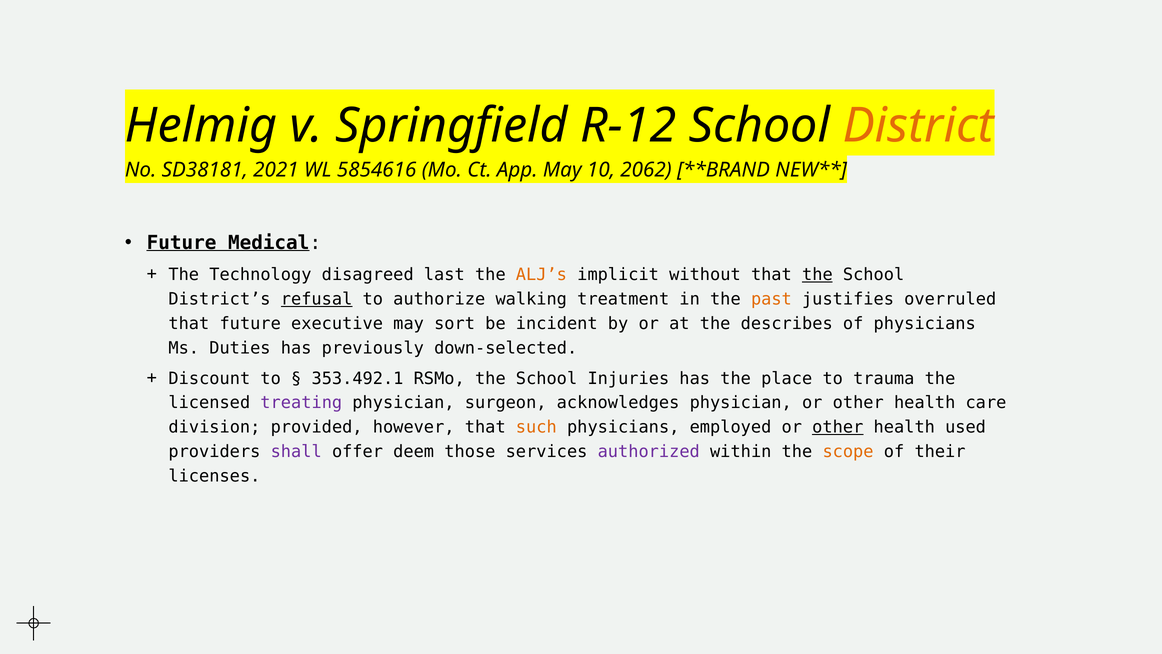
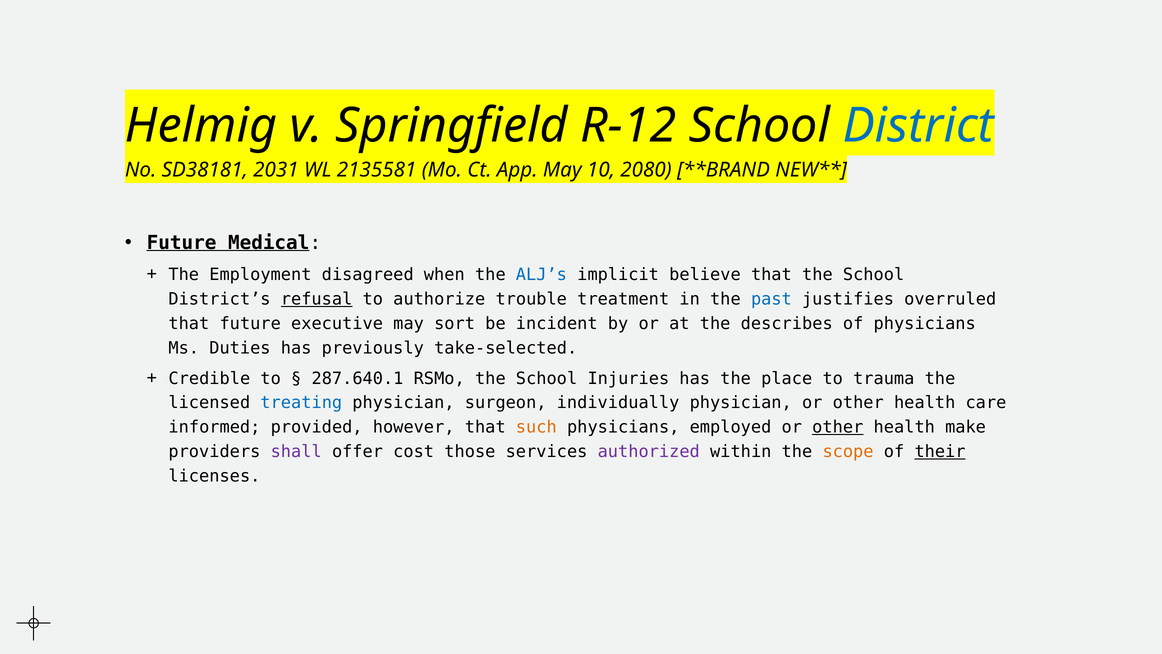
District colour: orange -> blue
2021: 2021 -> 2031
5854616: 5854616 -> 2135581
2062: 2062 -> 2080
Technology: Technology -> Employment
last: last -> when
ALJ’s colour: orange -> blue
without: without -> believe
the at (817, 275) underline: present -> none
walking: walking -> trouble
past colour: orange -> blue
down-selected: down-selected -> take-selected
Discount: Discount -> Credible
353.492.1: 353.492.1 -> 287.640.1
treating colour: purple -> blue
acknowledges: acknowledges -> individually
division: division -> informed
used: used -> make
deem: deem -> cost
their underline: none -> present
